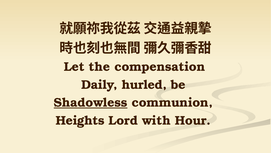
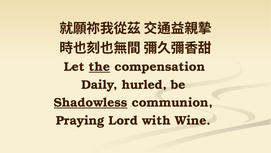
the underline: none -> present
Heights: Heights -> Praying
Hour: Hour -> Wine
